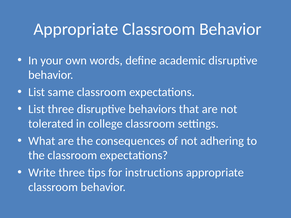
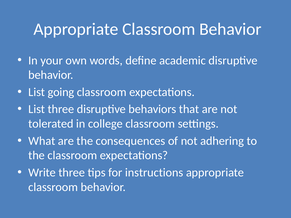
same: same -> going
